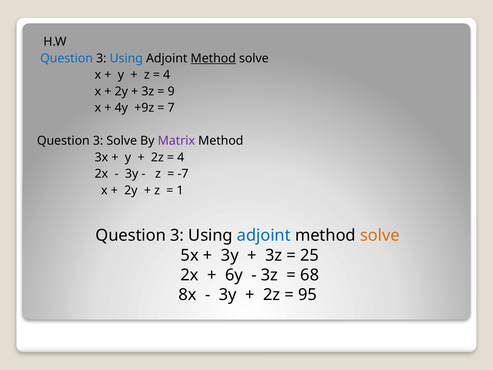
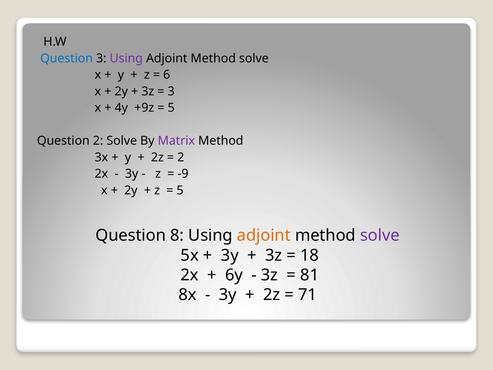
Using at (126, 58) colour: blue -> purple
Method at (213, 58) underline: present -> none
4 at (167, 75): 4 -> 6
9 at (171, 91): 9 -> 3
7 at (171, 108): 7 -> 5
3 at (98, 141): 3 -> 2
4 at (181, 157): 4 -> 2
-7: -7 -> -9
1 at (180, 190): 1 -> 5
3 at (177, 235): 3 -> 8
adjoint at (264, 235) colour: blue -> orange
solve at (380, 235) colour: orange -> purple
25: 25 -> 18
68: 68 -> 81
95: 95 -> 71
